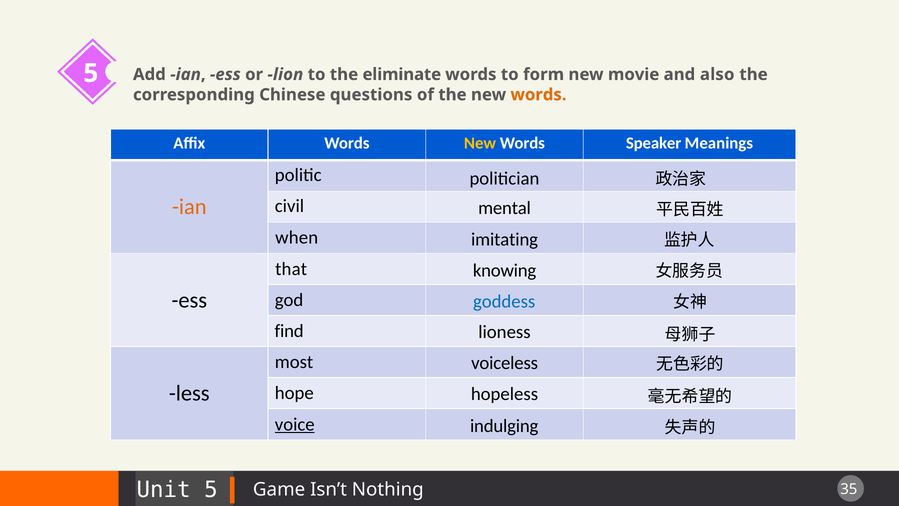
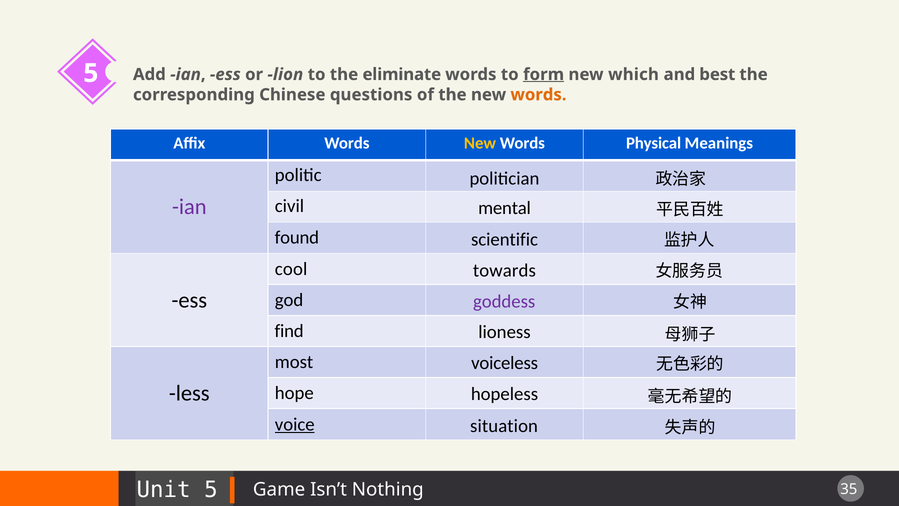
form underline: none -> present
movie: movie -> which
also: also -> best
Speaker: Speaker -> Physical
ian at (189, 207) colour: orange -> purple
when: when -> found
imitating: imitating -> scientific
that: that -> cool
knowing: knowing -> towards
goddess colour: blue -> purple
indulging: indulging -> situation
